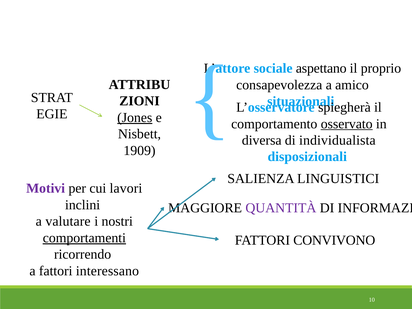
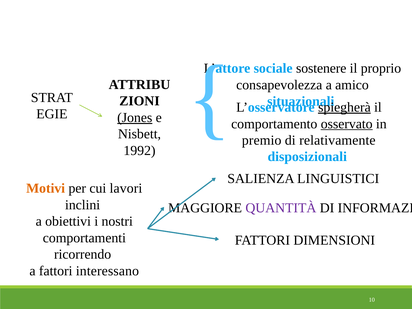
aspettano: aspettano -> sostenere
spiegherà underline: none -> present
diversa: diversa -> premio
individualista: individualista -> relativamente
1909: 1909 -> 1992
Motivi colour: purple -> orange
valutare: valutare -> obiettivi
comportamenti underline: present -> none
CONVIVONO: CONVIVONO -> DIMENSIONI
